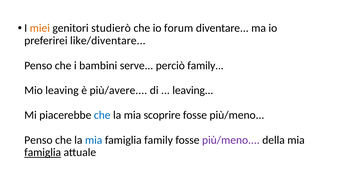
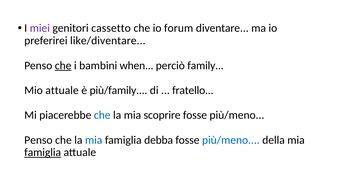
miei colour: orange -> purple
studierò: studierò -> cassetto
che at (63, 65) underline: none -> present
serve: serve -> when
Mio leaving: leaving -> attuale
più/avere: più/avere -> più/family
leaving at (193, 90): leaving -> fratello
famiglia family: family -> debba
più/meno at (231, 140) colour: purple -> blue
